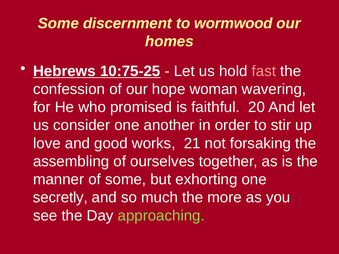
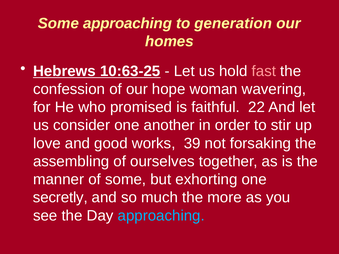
Some discernment: discernment -> approaching
wormwood: wormwood -> generation
10:75-25: 10:75-25 -> 10:63-25
20: 20 -> 22
21: 21 -> 39
approaching at (161, 216) colour: light green -> light blue
